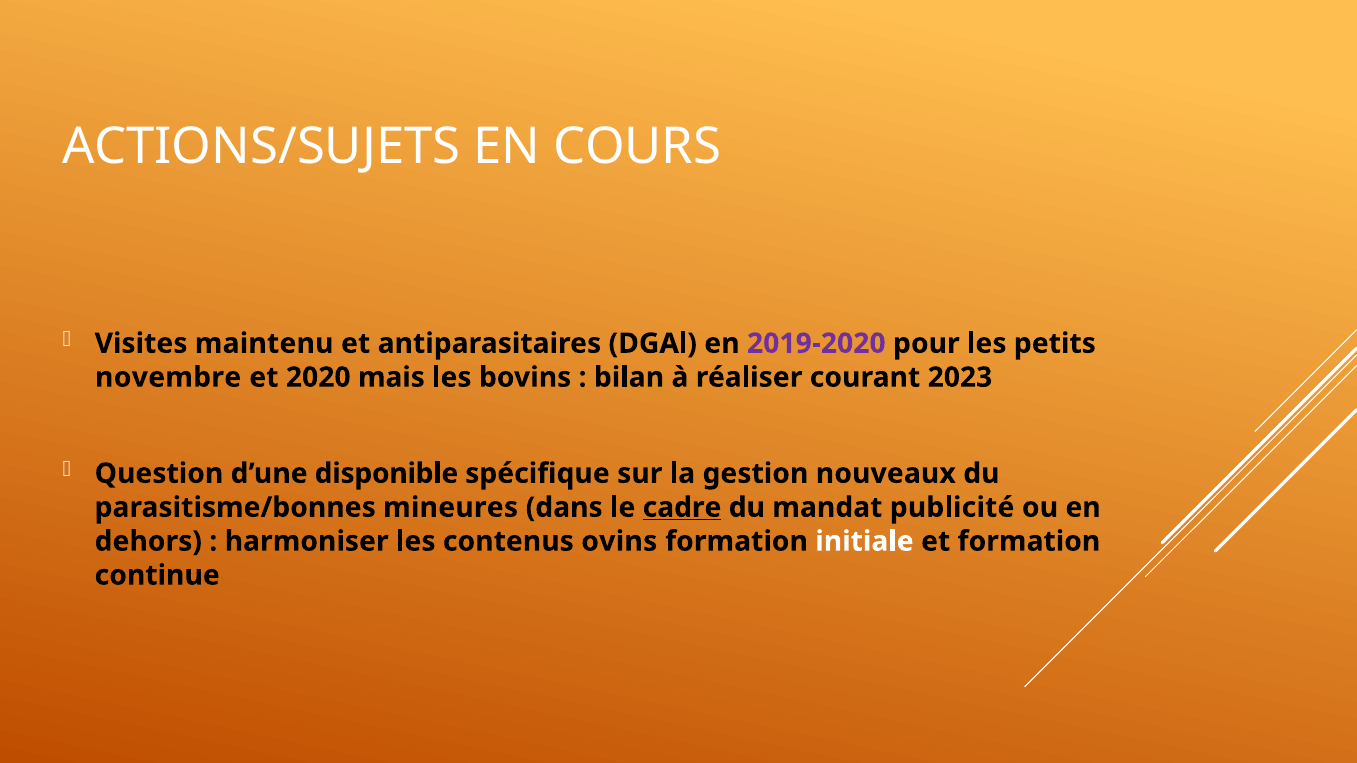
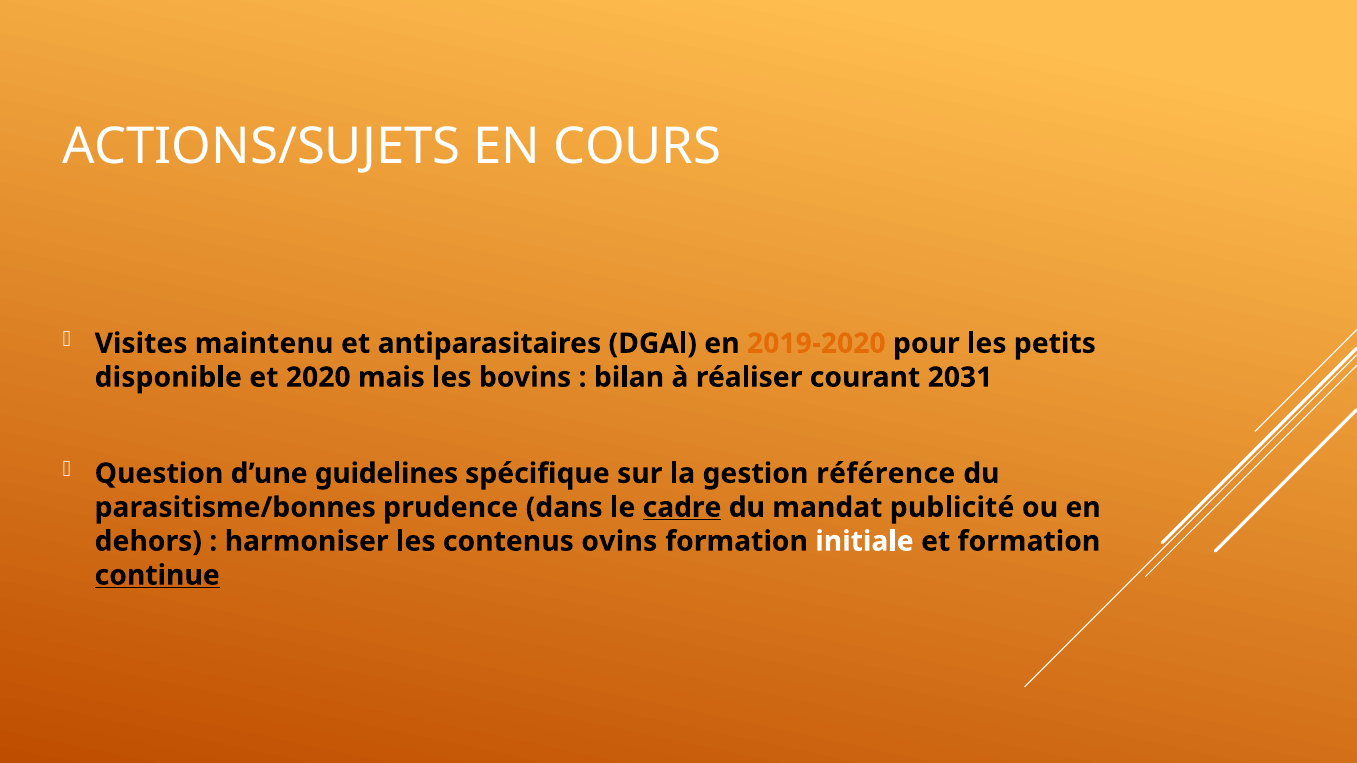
2019-2020 colour: purple -> orange
novembre: novembre -> disponible
2023: 2023 -> 2031
disponible: disponible -> guidelines
nouveaux: nouveaux -> référence
mineures: mineures -> prudence
continue underline: none -> present
